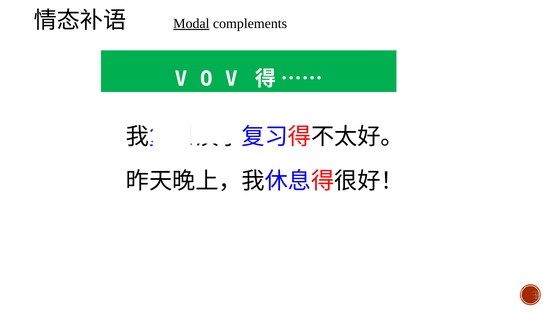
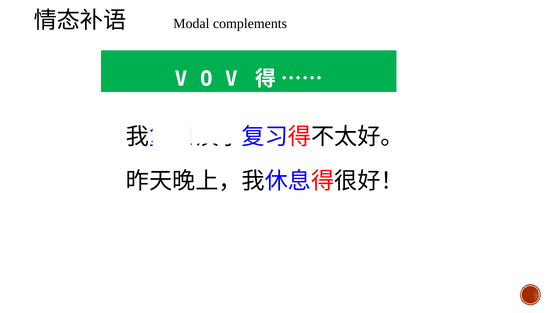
Modal underline: present -> none
